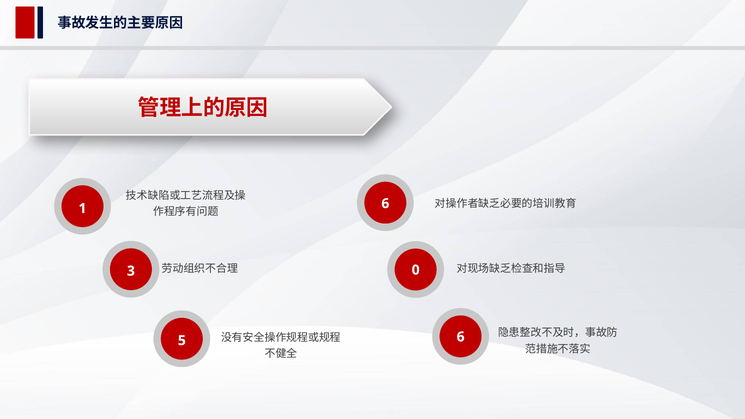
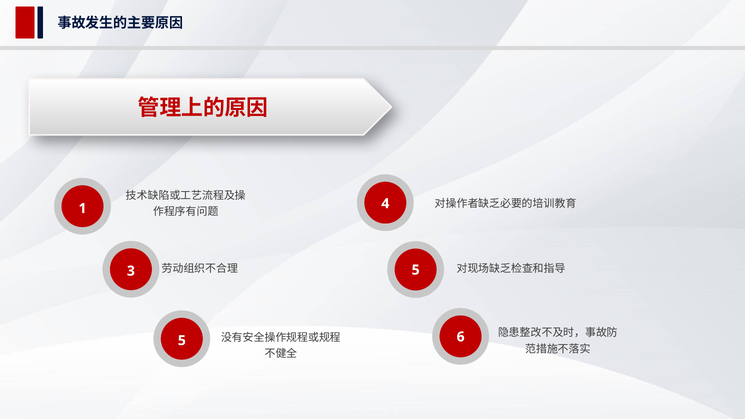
6 at (385, 204): 6 -> 4
0 at (416, 270): 0 -> 5
